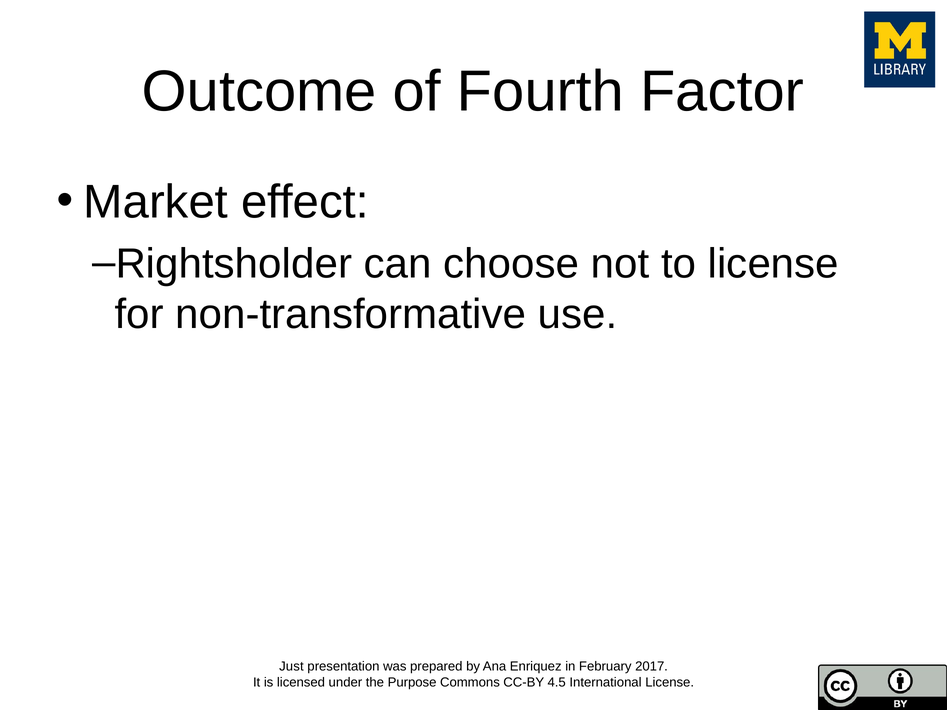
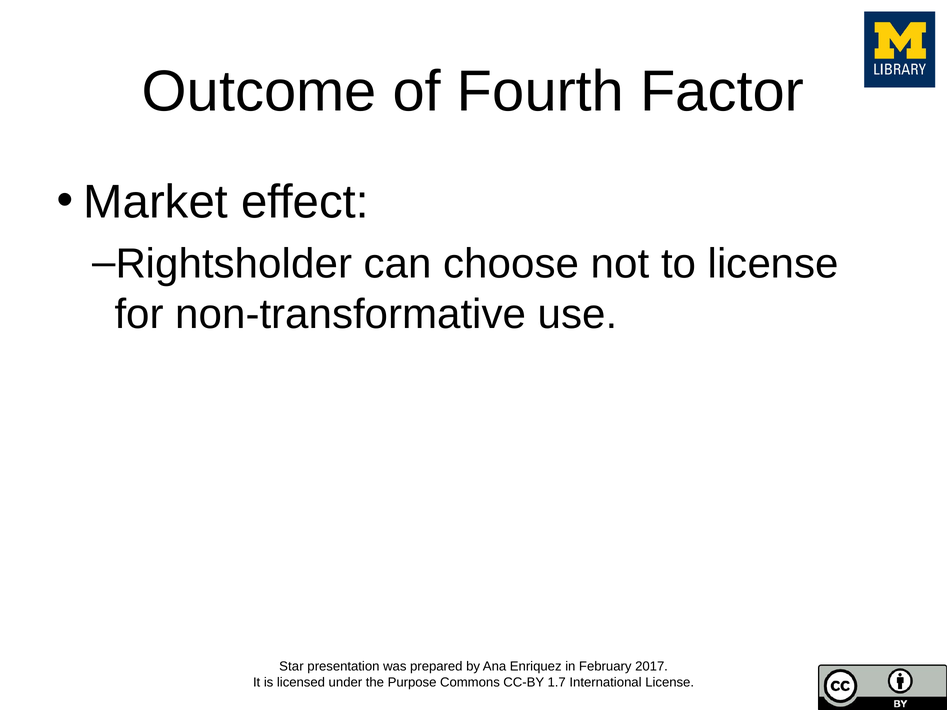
Just: Just -> Star
4.5: 4.5 -> 1.7
